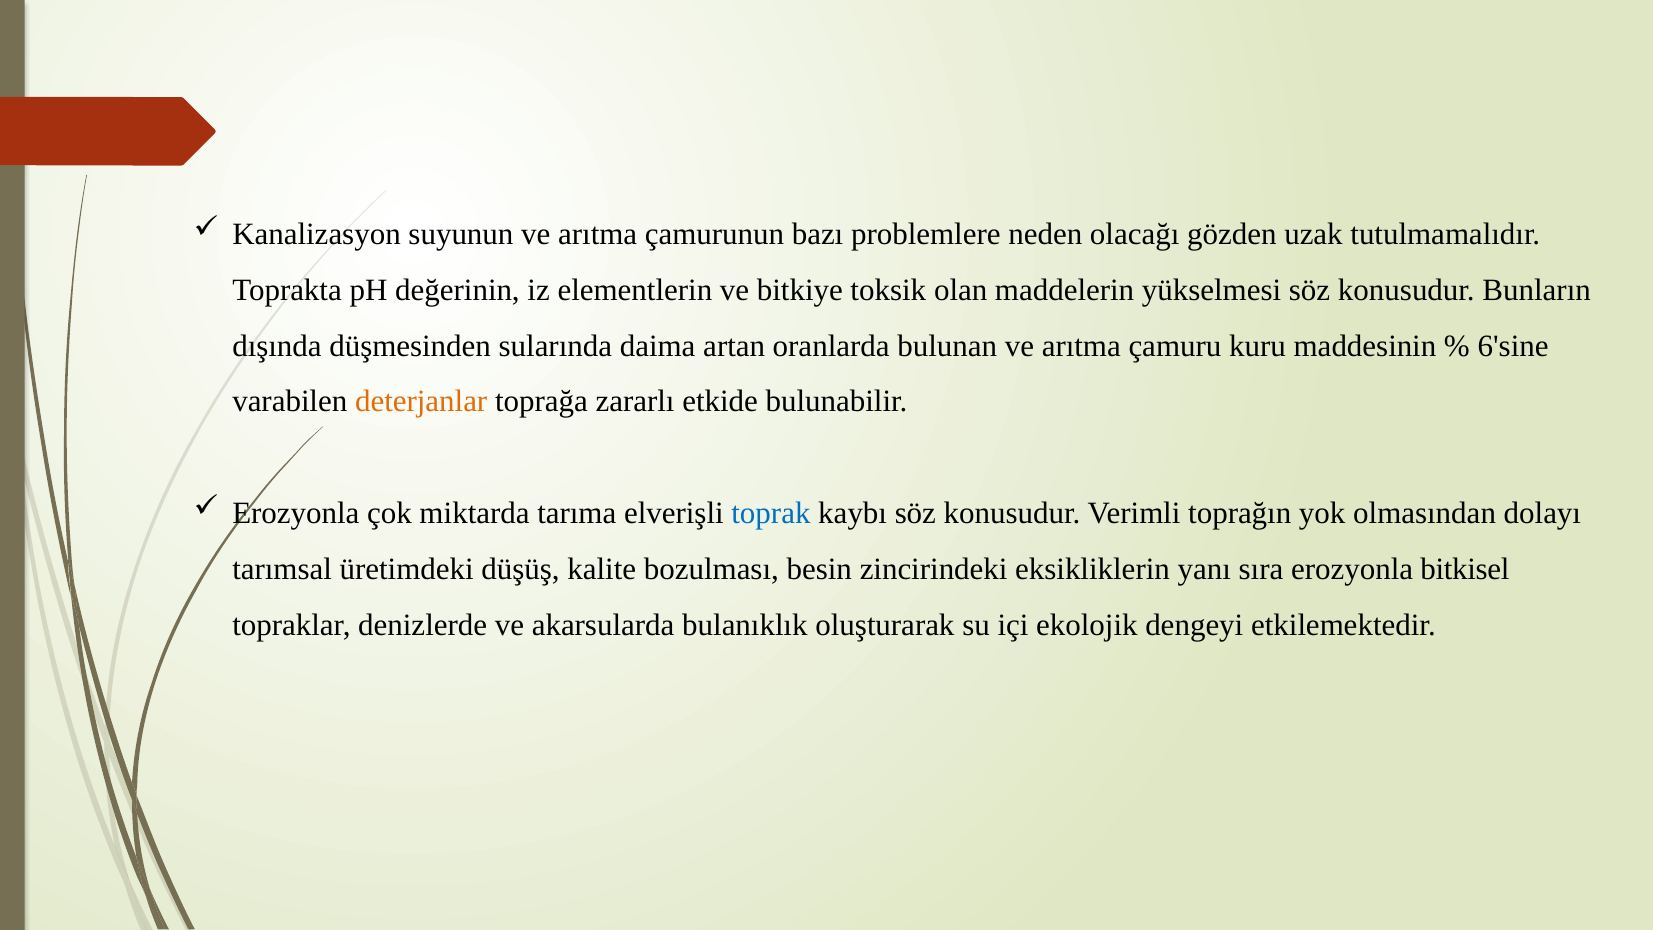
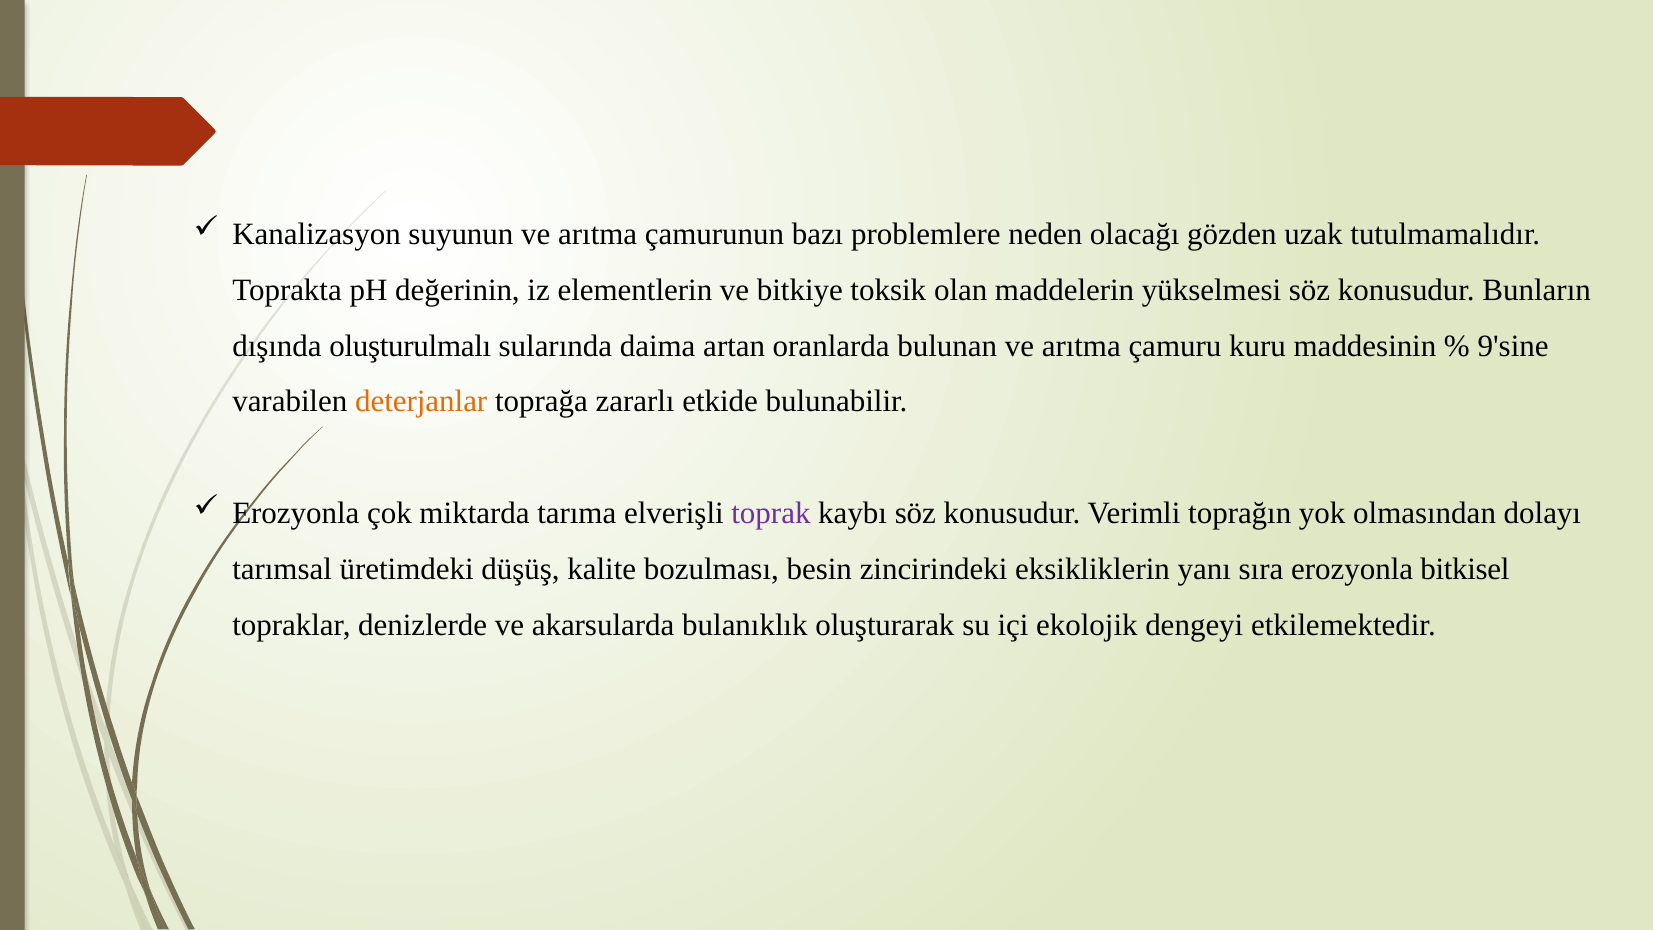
düşmesinden: düşmesinden -> oluşturulmalı
6'sine: 6'sine -> 9'sine
toprak colour: blue -> purple
